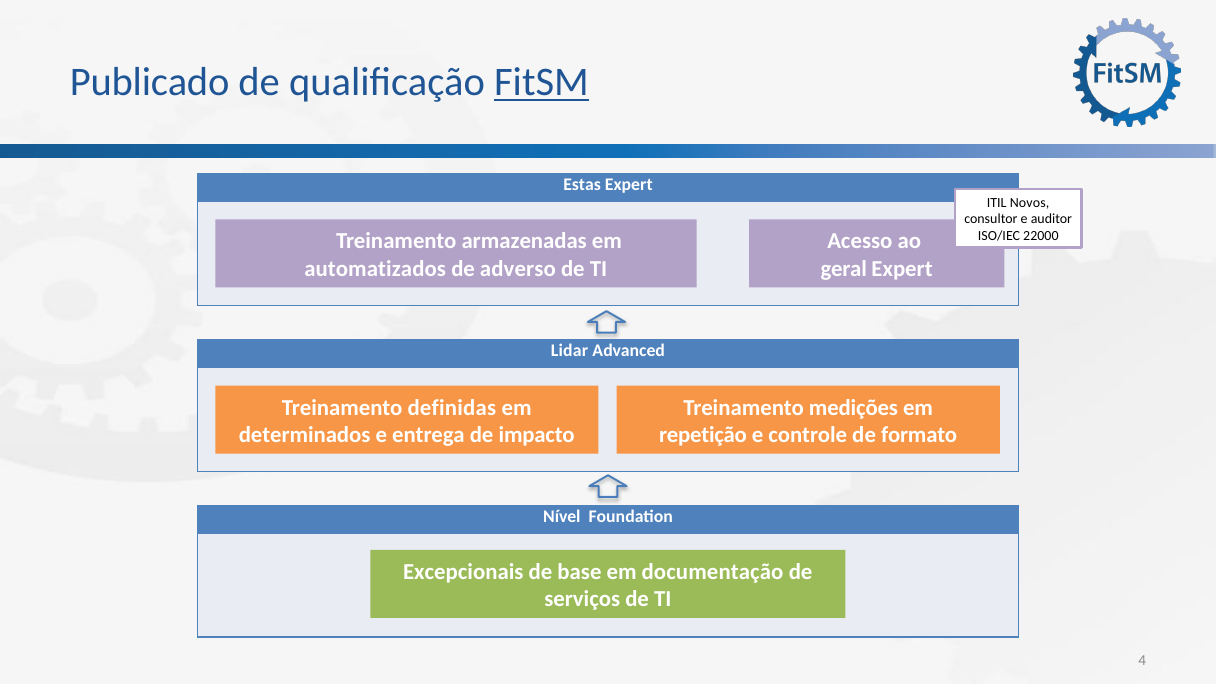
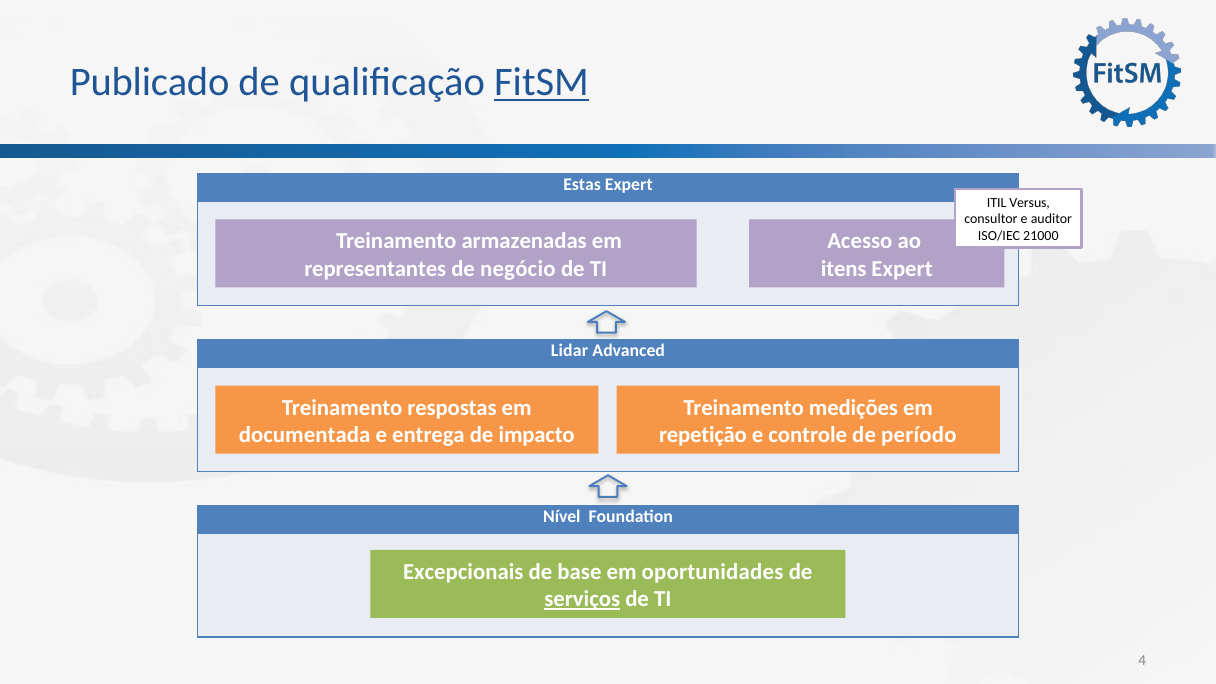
Novos: Novos -> Versus
22000: 22000 -> 21000
automatizados: automatizados -> representantes
adverso: adverso -> negócio
geral: geral -> itens
definidas: definidas -> respostas
determinados: determinados -> documentada
formato: formato -> período
documentação: documentação -> oportunidades
serviços underline: none -> present
